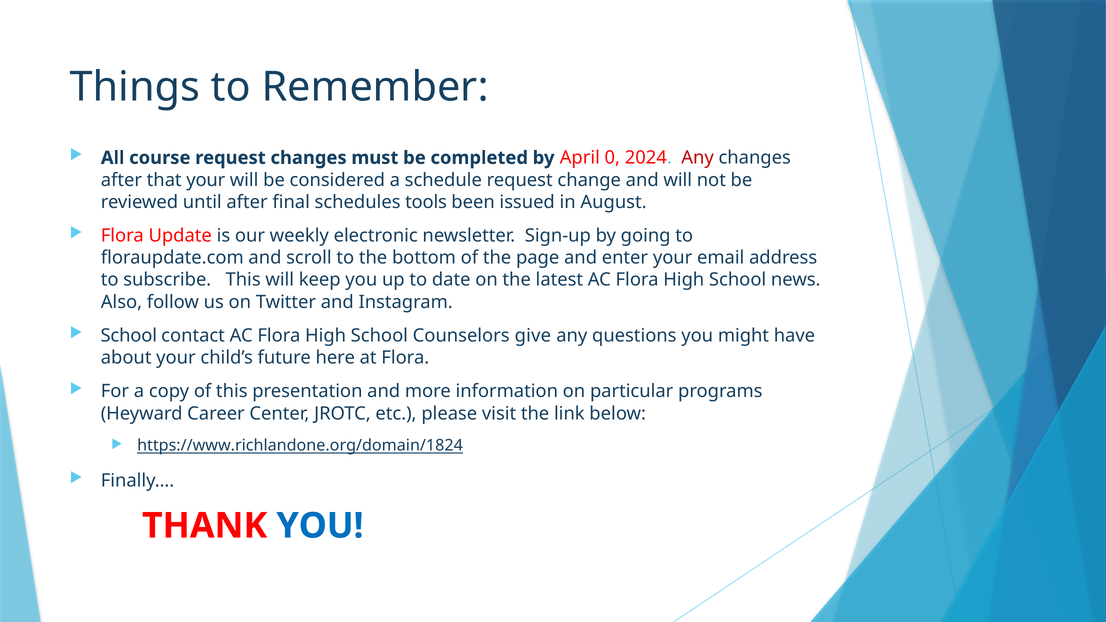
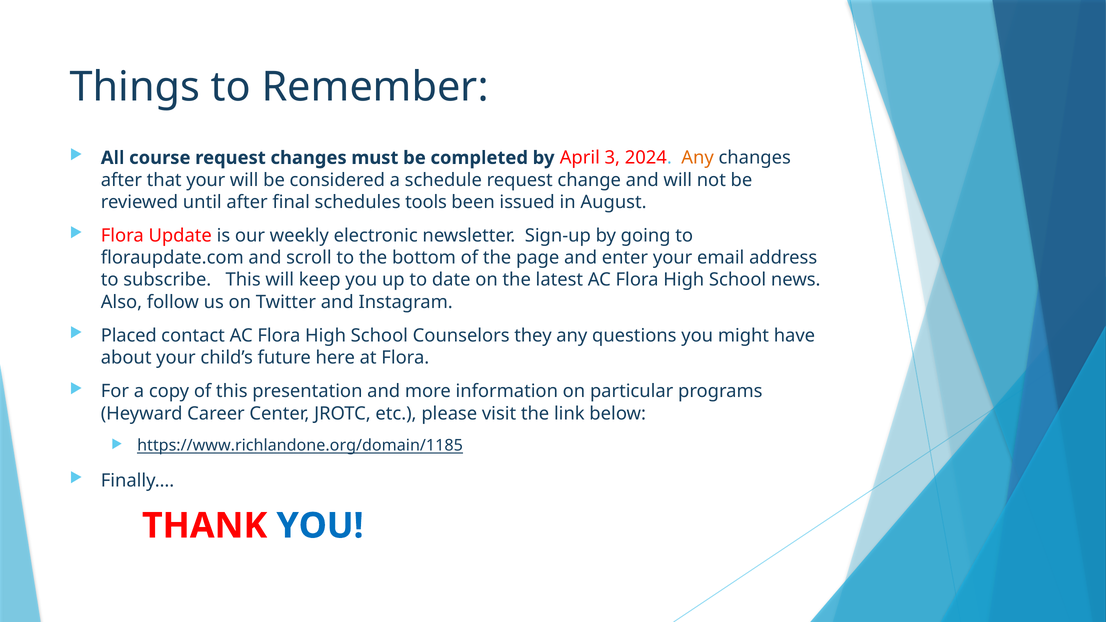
0: 0 -> 3
Any at (698, 158) colour: red -> orange
School at (129, 336): School -> Placed
give: give -> they
https://www.richlandone.org/domain/1824: https://www.richlandone.org/domain/1824 -> https://www.richlandone.org/domain/1185
